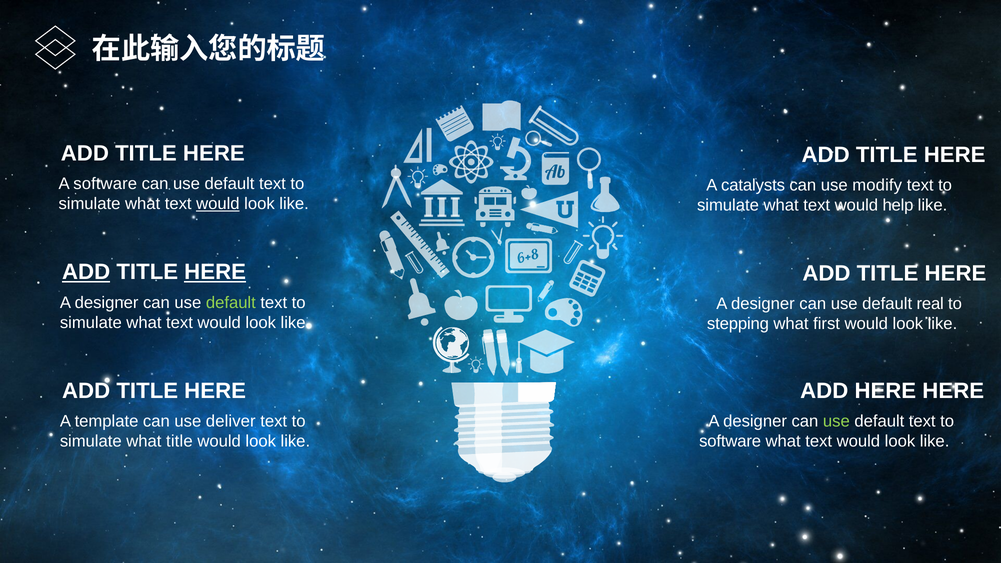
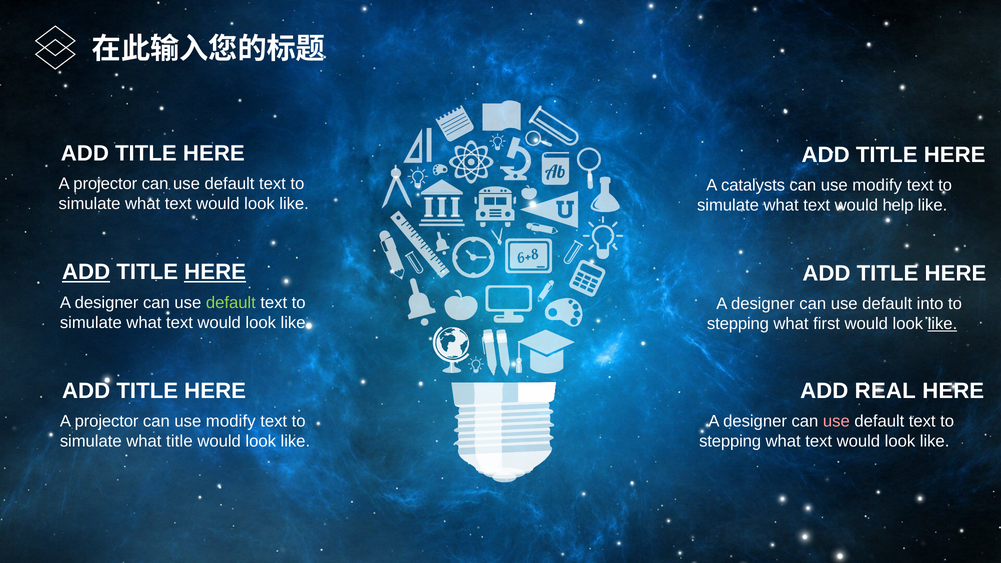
software at (105, 184): software -> projector
would at (218, 204) underline: present -> none
real: real -> into
like at (942, 324) underline: none -> present
ADD HERE: HERE -> REAL
template at (107, 421): template -> projector
deliver at (231, 421): deliver -> modify
use at (836, 421) colour: light green -> pink
software at (730, 441): software -> stepping
